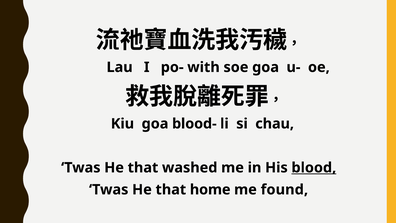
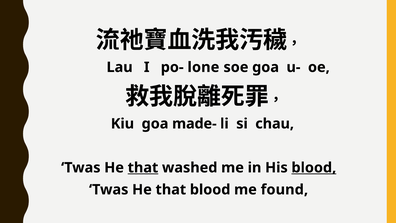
with: with -> lone
blood-: blood- -> made-
that at (143, 167) underline: none -> present
that home: home -> blood
